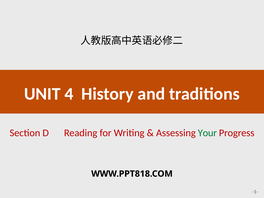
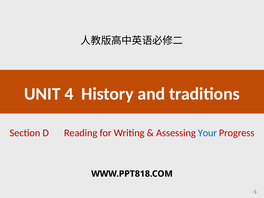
Your colour: green -> blue
